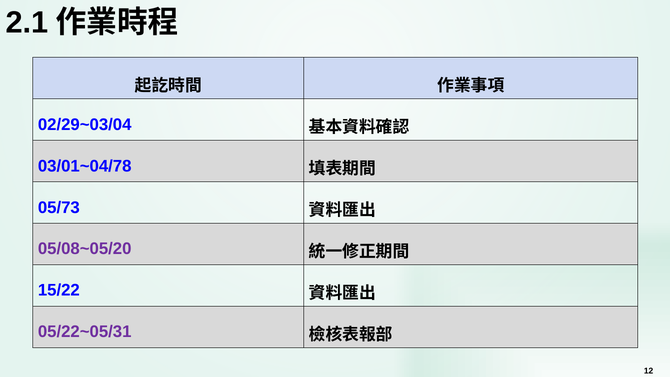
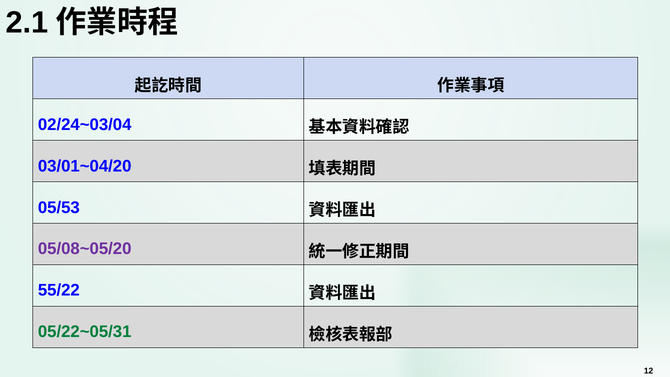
02/29~03/04: 02/29~03/04 -> 02/24~03/04
03/01~04/78: 03/01~04/78 -> 03/01~04/20
05/73: 05/73 -> 05/53
15/22: 15/22 -> 55/22
05/22~05/31 colour: purple -> green
